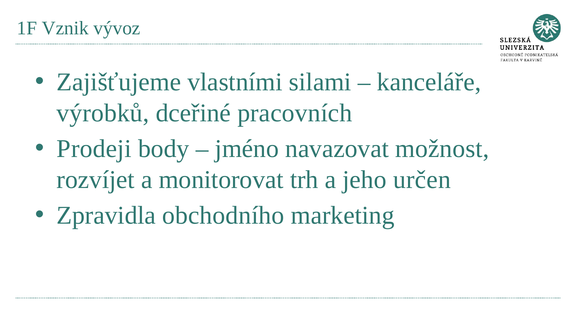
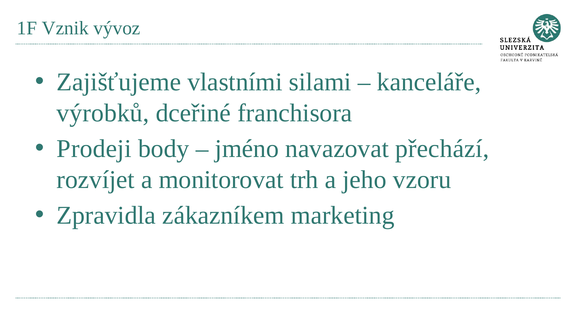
pracovních: pracovních -> franchisora
možnost: možnost -> přechází
určen: určen -> vzoru
obchodního: obchodního -> zákazníkem
